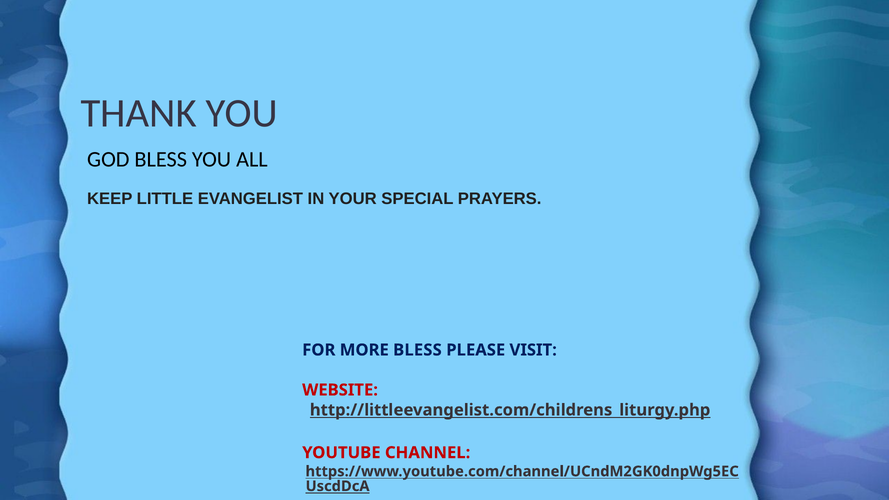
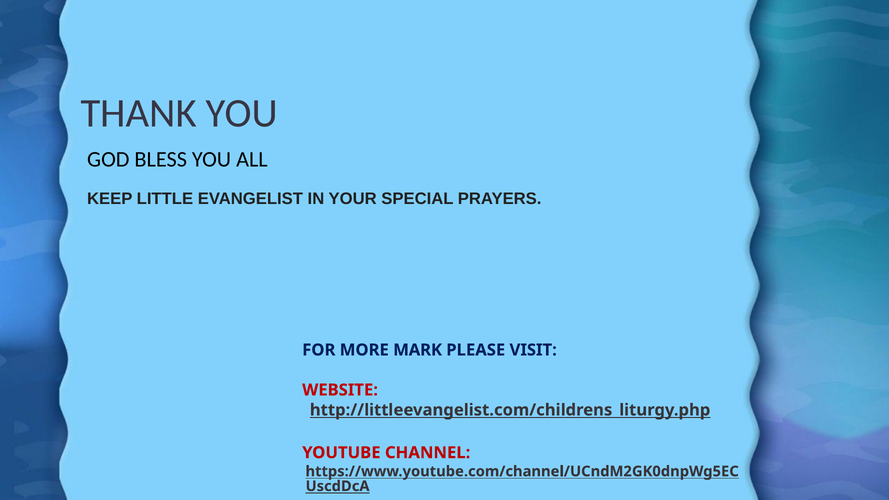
MORE BLESS: BLESS -> MARK
